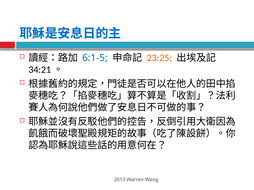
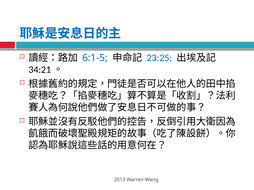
23:25 colour: orange -> blue
